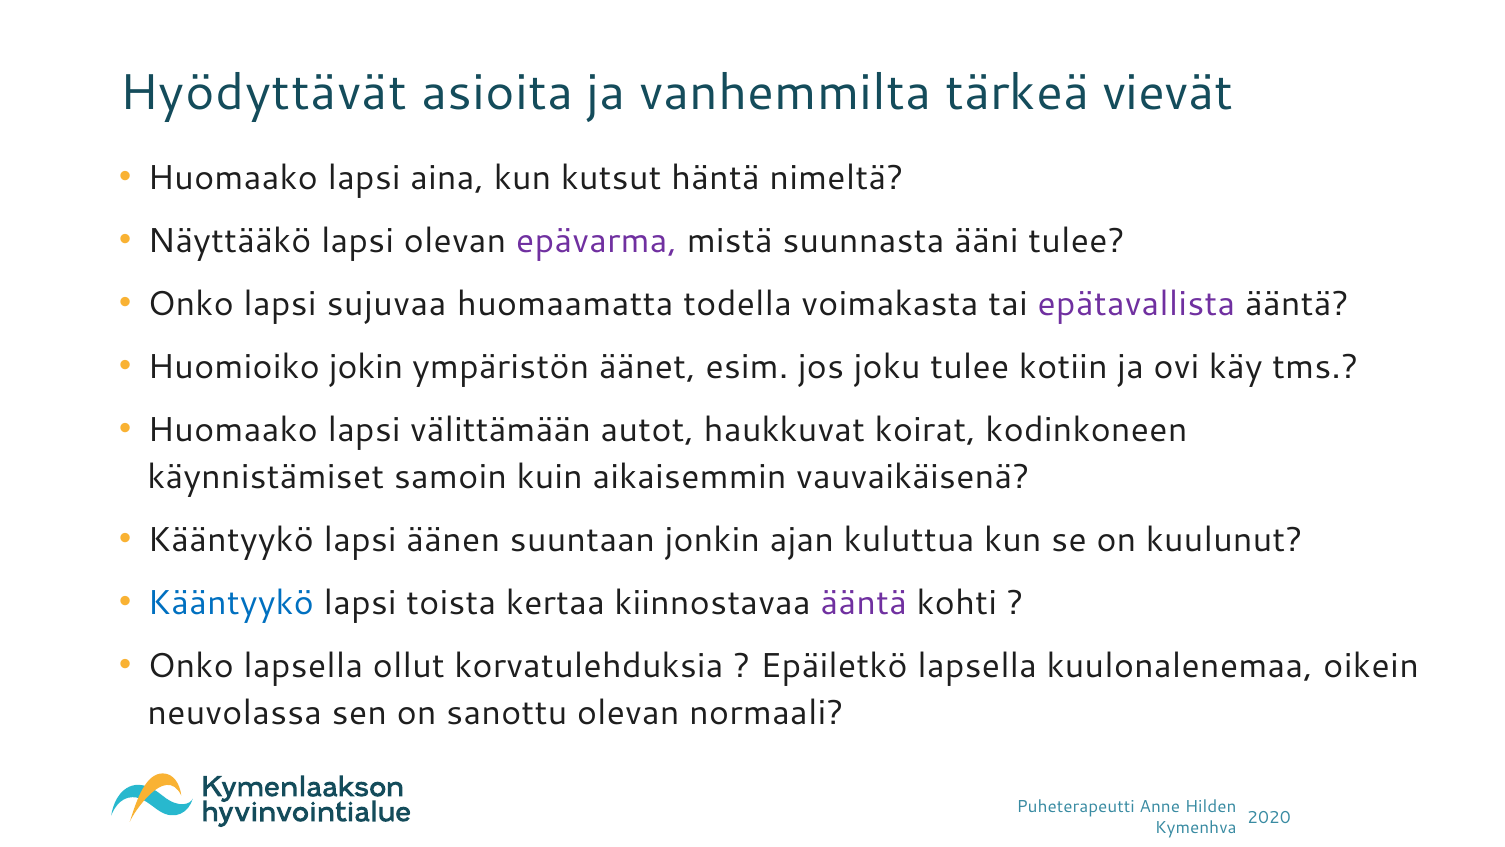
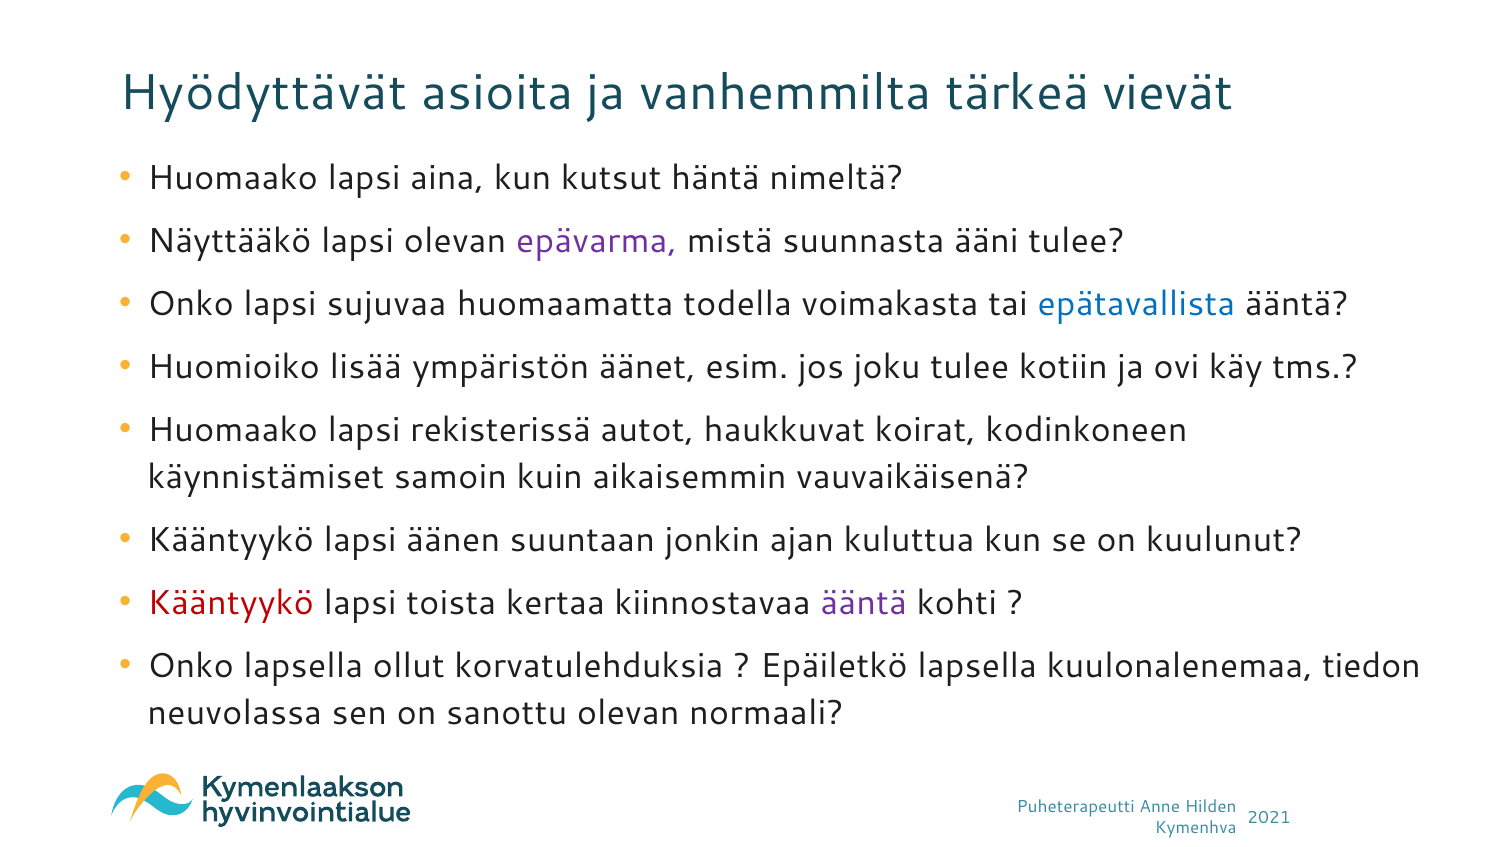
epätavallista colour: purple -> blue
jokin: jokin -> lisää
välittämään: välittämään -> rekisterissä
Kääntyykö at (231, 602) colour: blue -> red
oikein: oikein -> tiedon
2020: 2020 -> 2021
